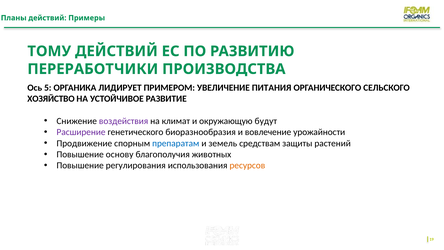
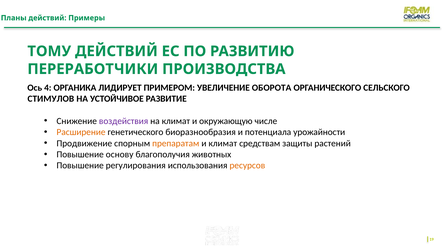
5: 5 -> 4
ПИТАНИЯ: ПИТАНИЯ -> ОБОРОТА
ХОЗЯЙСТВО: ХОЗЯЙСТВО -> СТИМУЛОВ
будут: будут -> числе
Расширение colour: purple -> orange
вовлечение: вовлечение -> потенциала
препаратам colour: blue -> orange
и земель: земель -> климат
